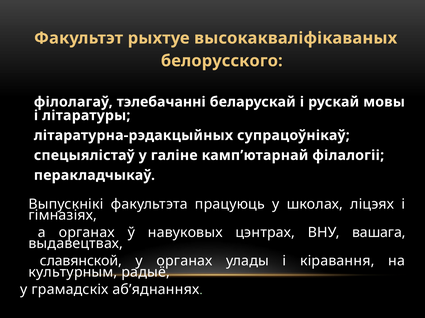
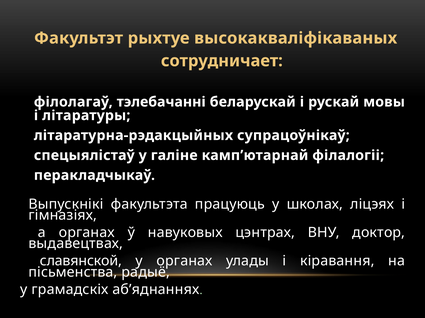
белорусского: белорусского -> сотрудничает
вашага: вашага -> доктор
культурным: культурным -> пісьменства
